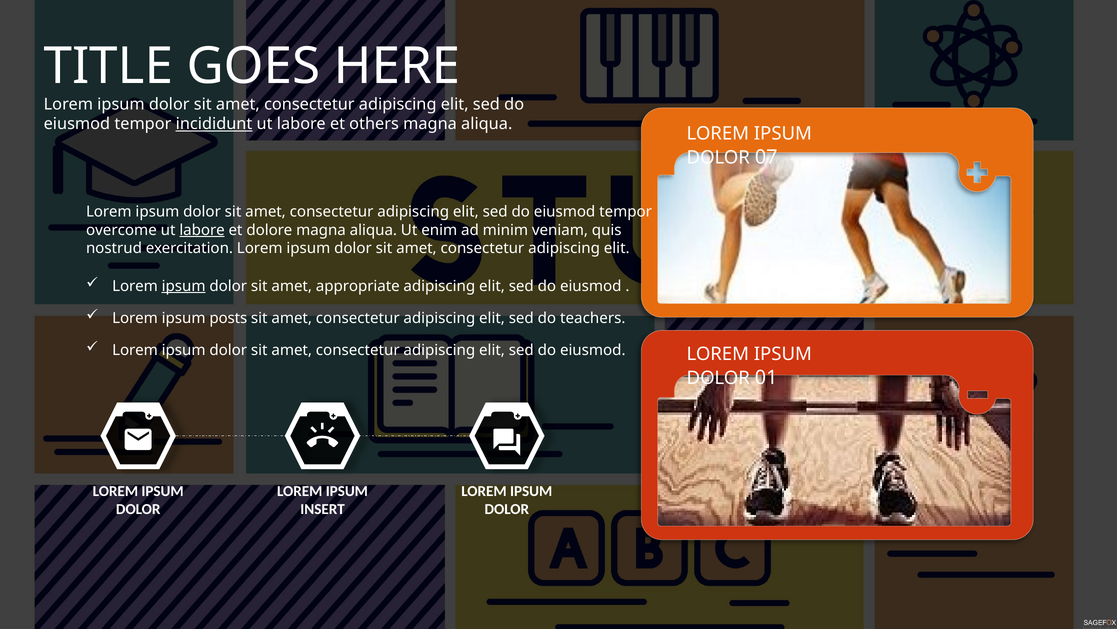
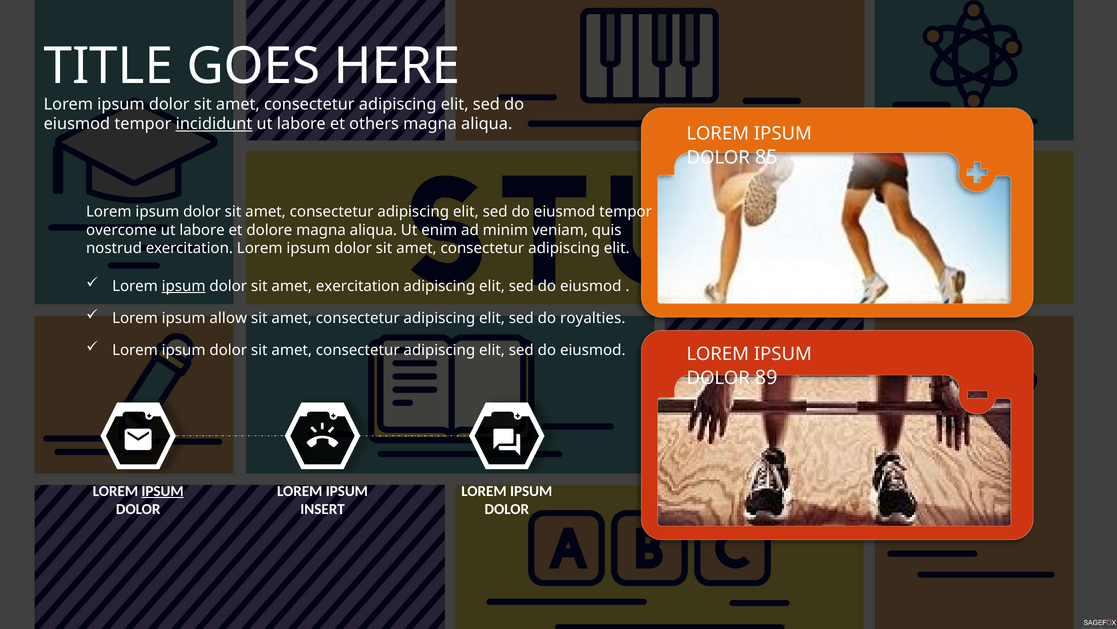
07: 07 -> 85
labore at (202, 230) underline: present -> none
amet appropriate: appropriate -> exercitation
posts: posts -> allow
teachers: teachers -> royalties
01: 01 -> 89
IPSUM at (163, 491) underline: none -> present
